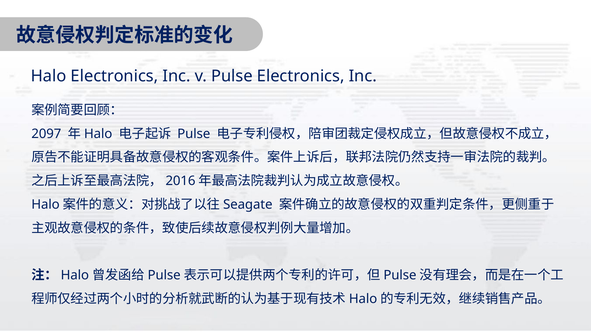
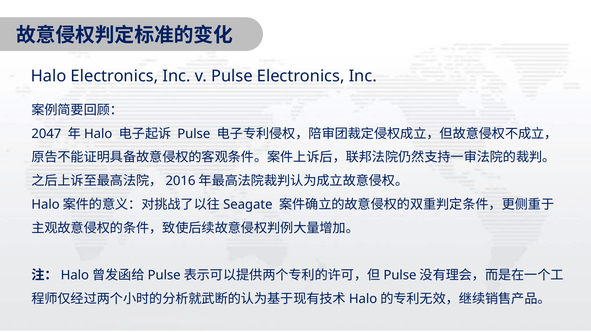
2097: 2097 -> 2047
